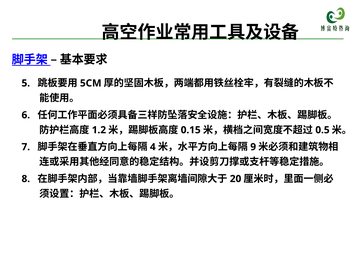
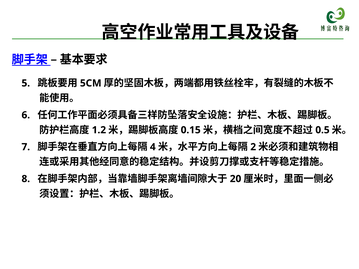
9: 9 -> 2
